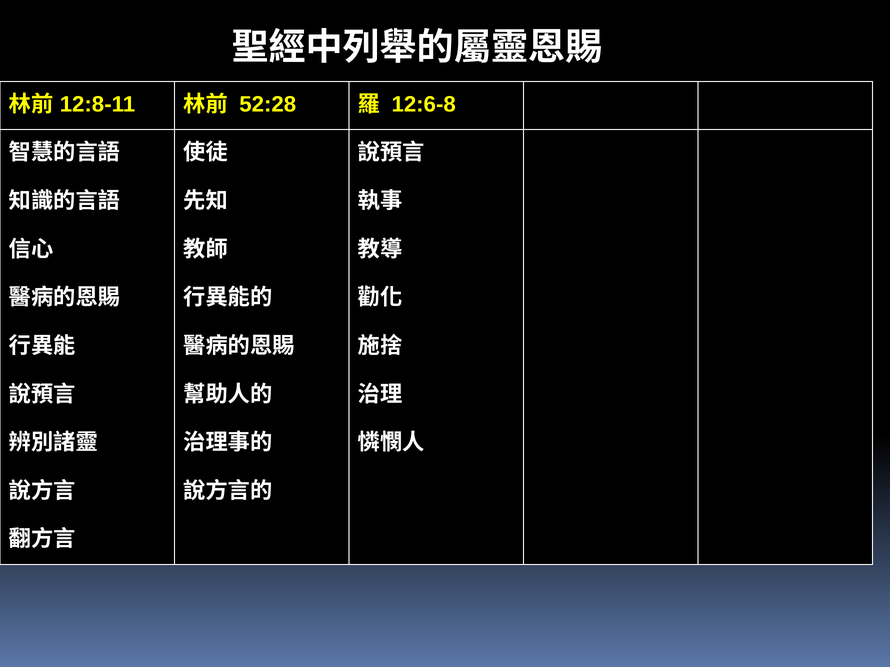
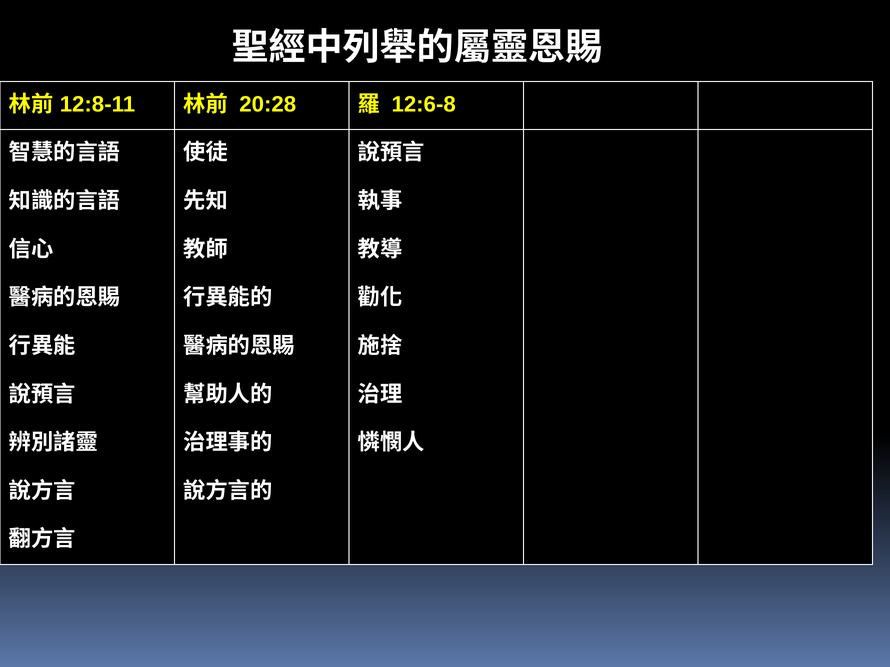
52:28: 52:28 -> 20:28
